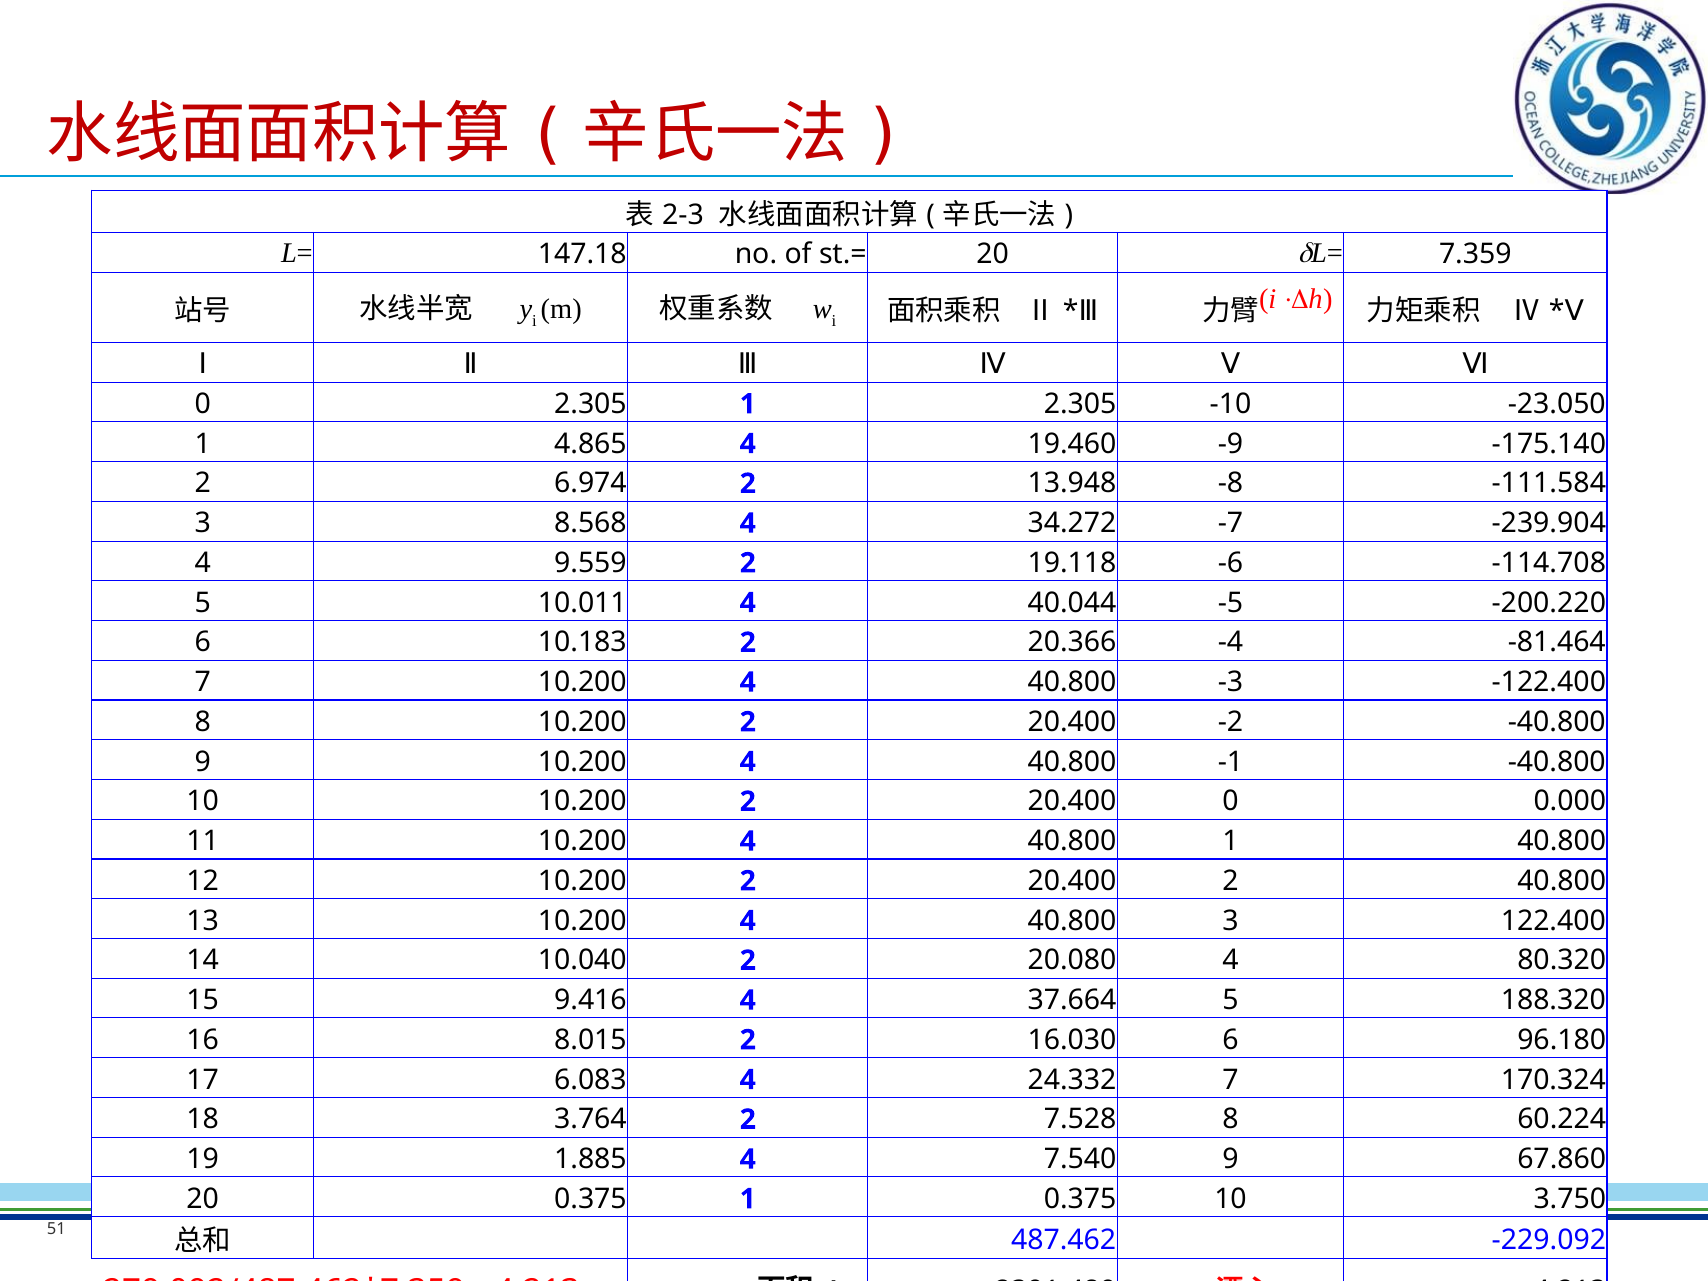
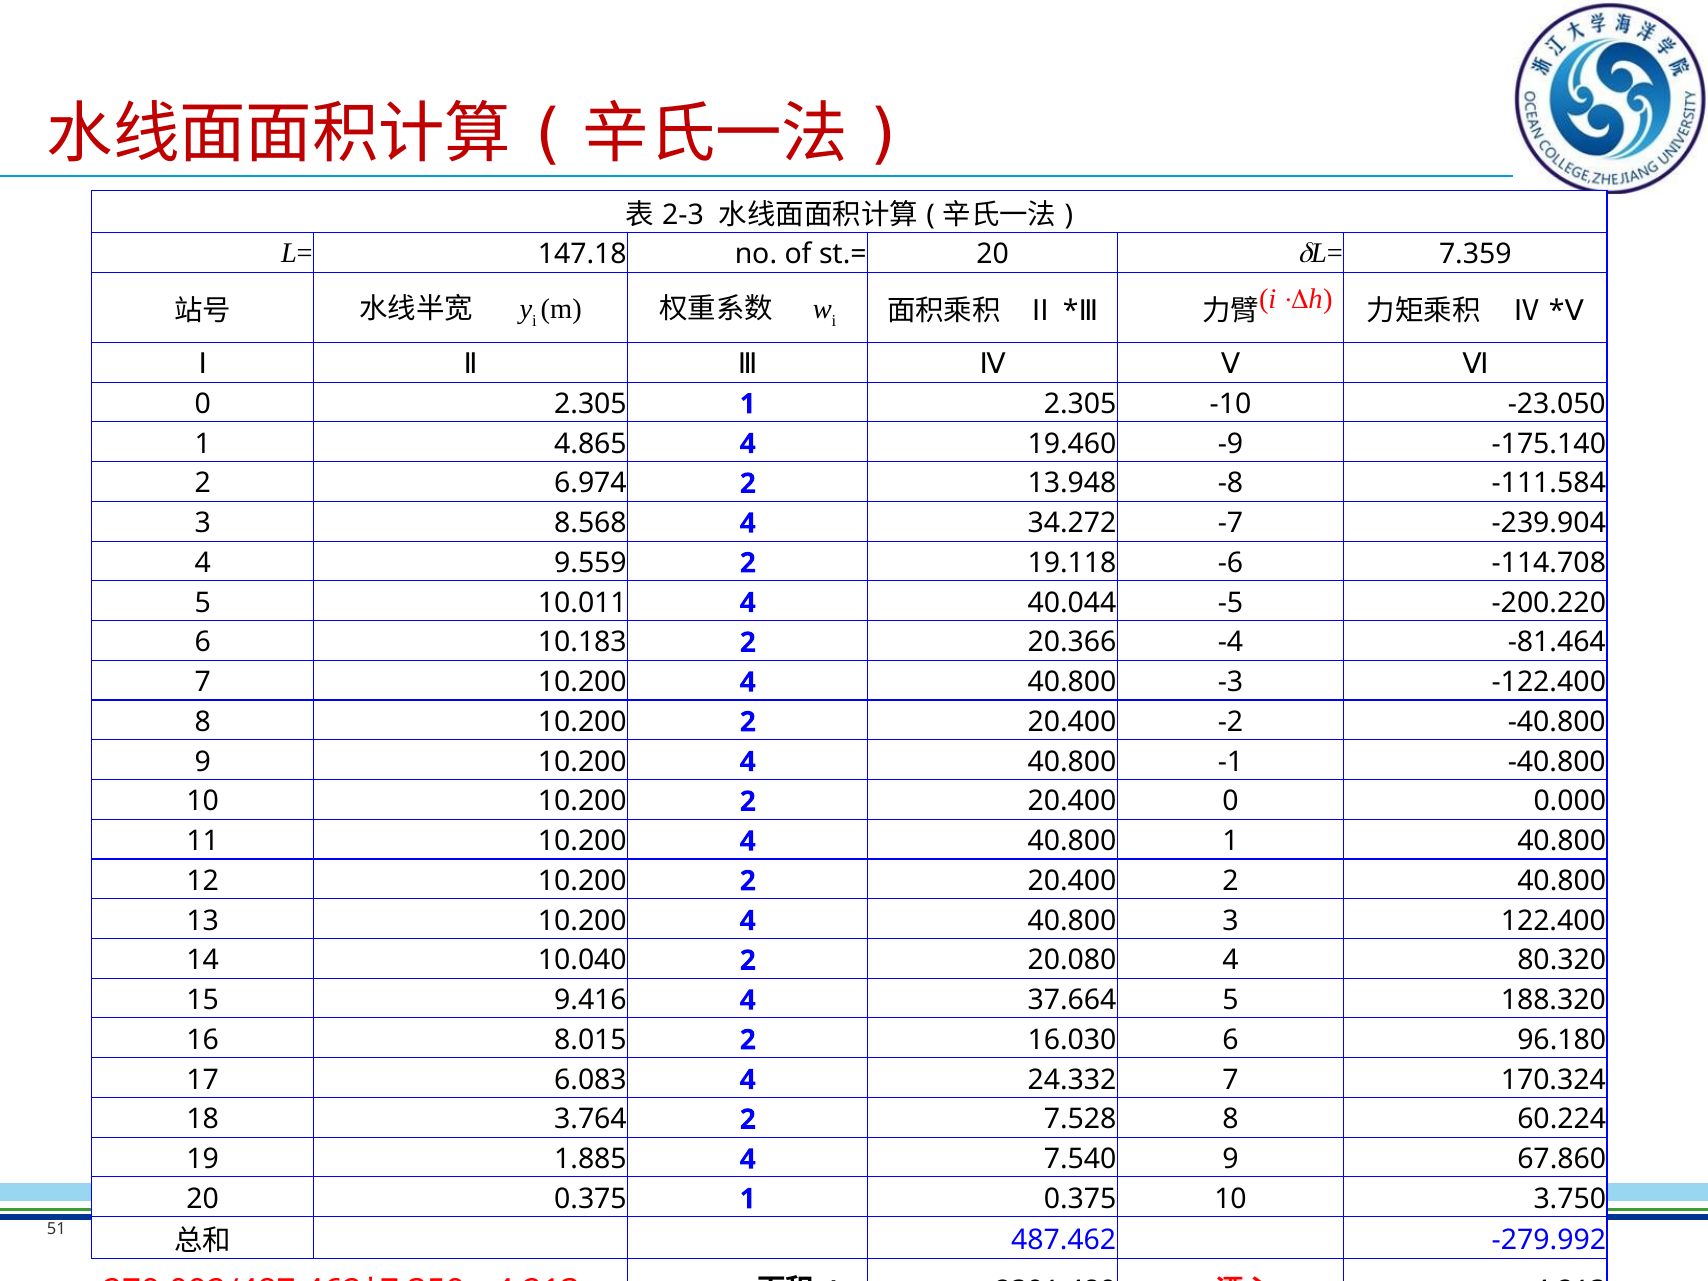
-229.092: -229.092 -> -279.992
